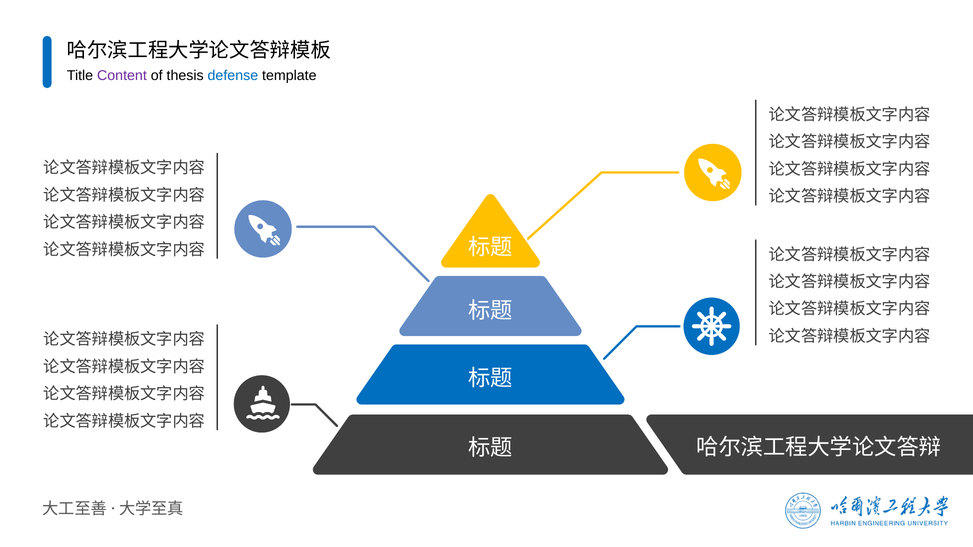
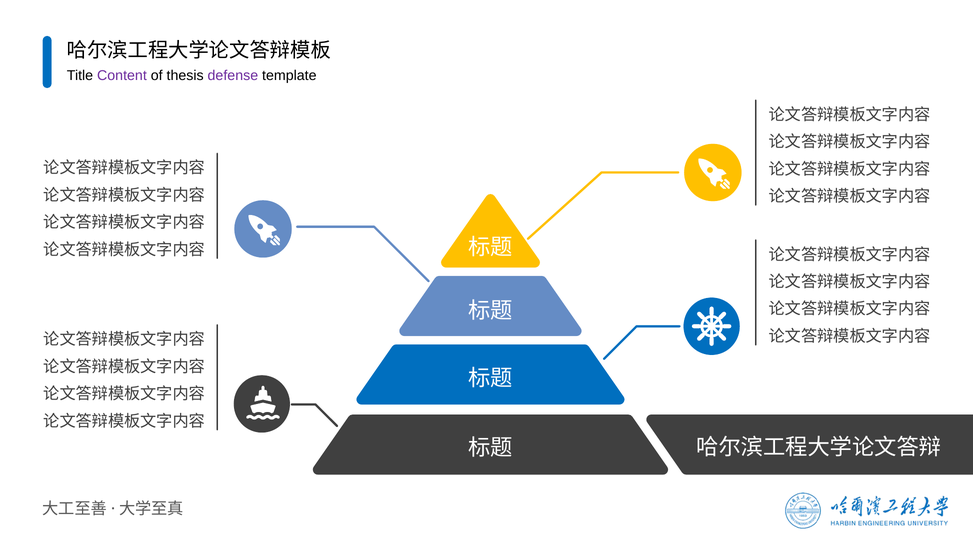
defense colour: blue -> purple
